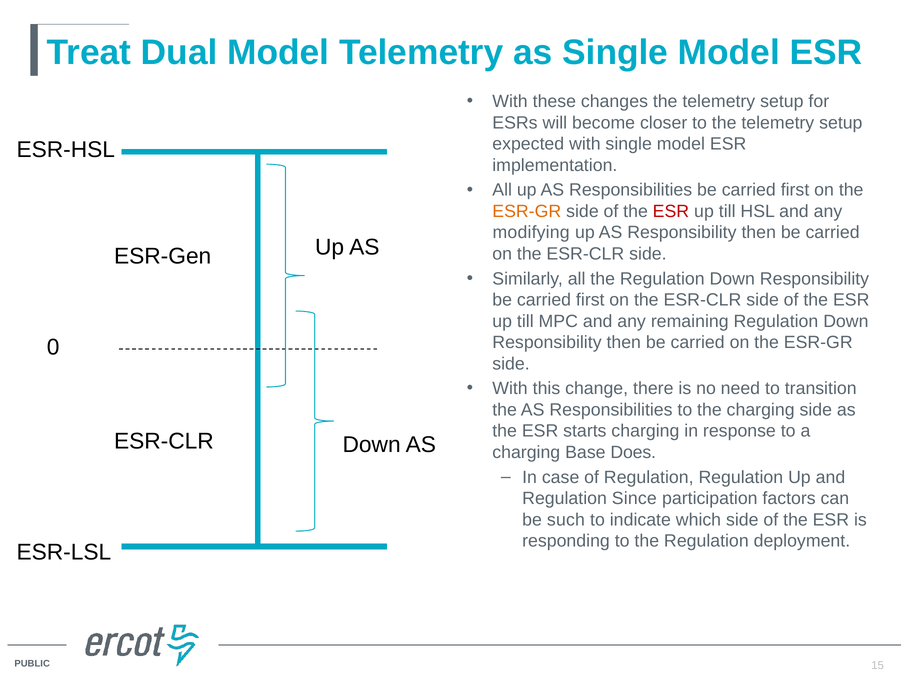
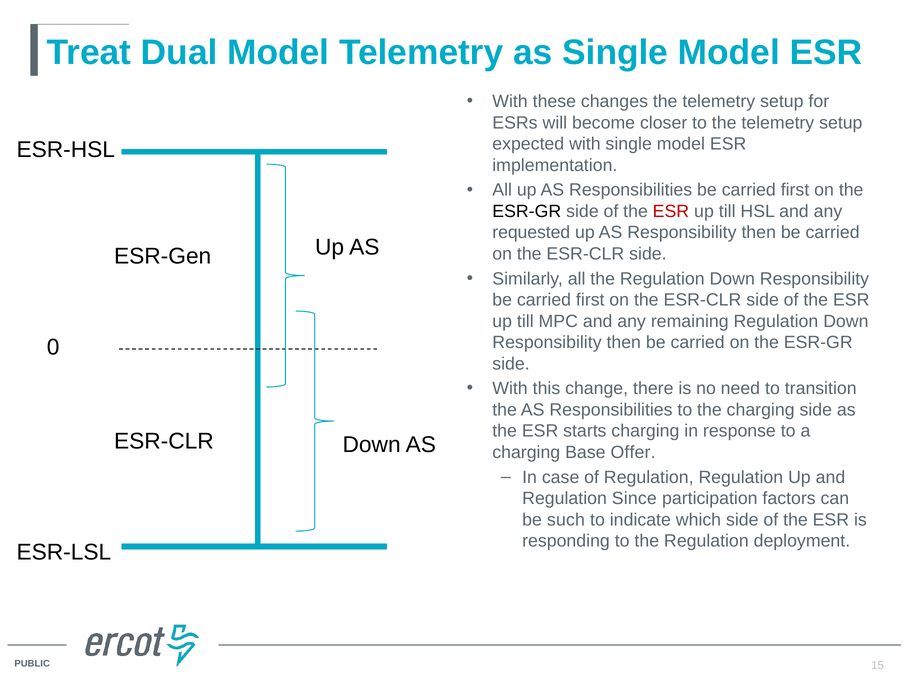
ESR-GR at (527, 211) colour: orange -> black
modifying: modifying -> requested
Does: Does -> Offer
